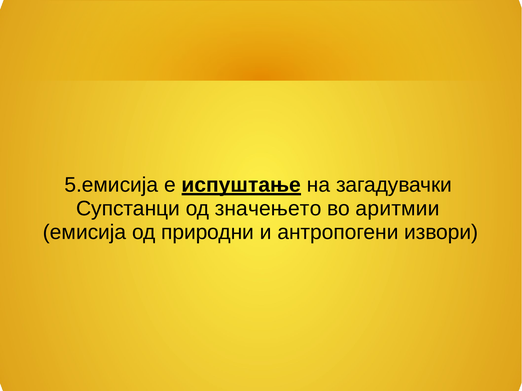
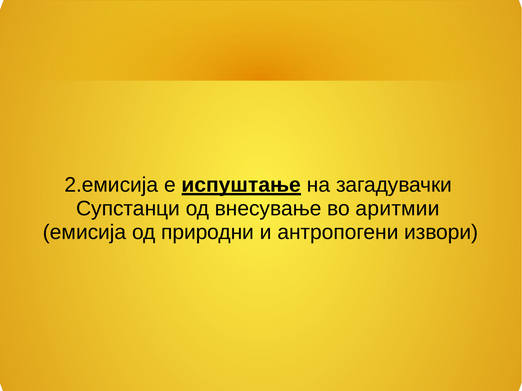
5.емисија: 5.емисија -> 2.емисија
значењето: значењето -> внесување
